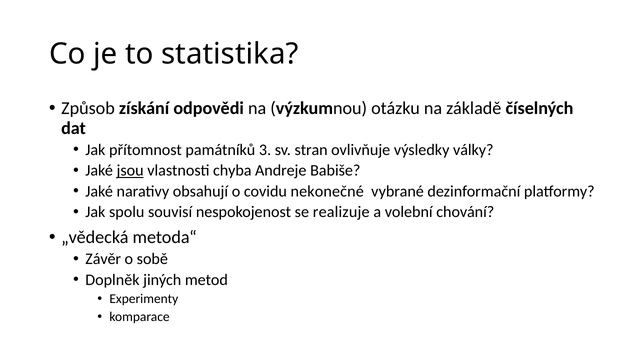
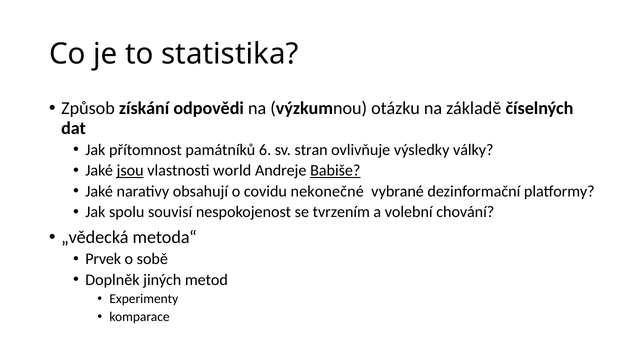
3: 3 -> 6
chyba: chyba -> world
Babiše underline: none -> present
realizuje: realizuje -> tvrzením
Závěr: Závěr -> Prvek
